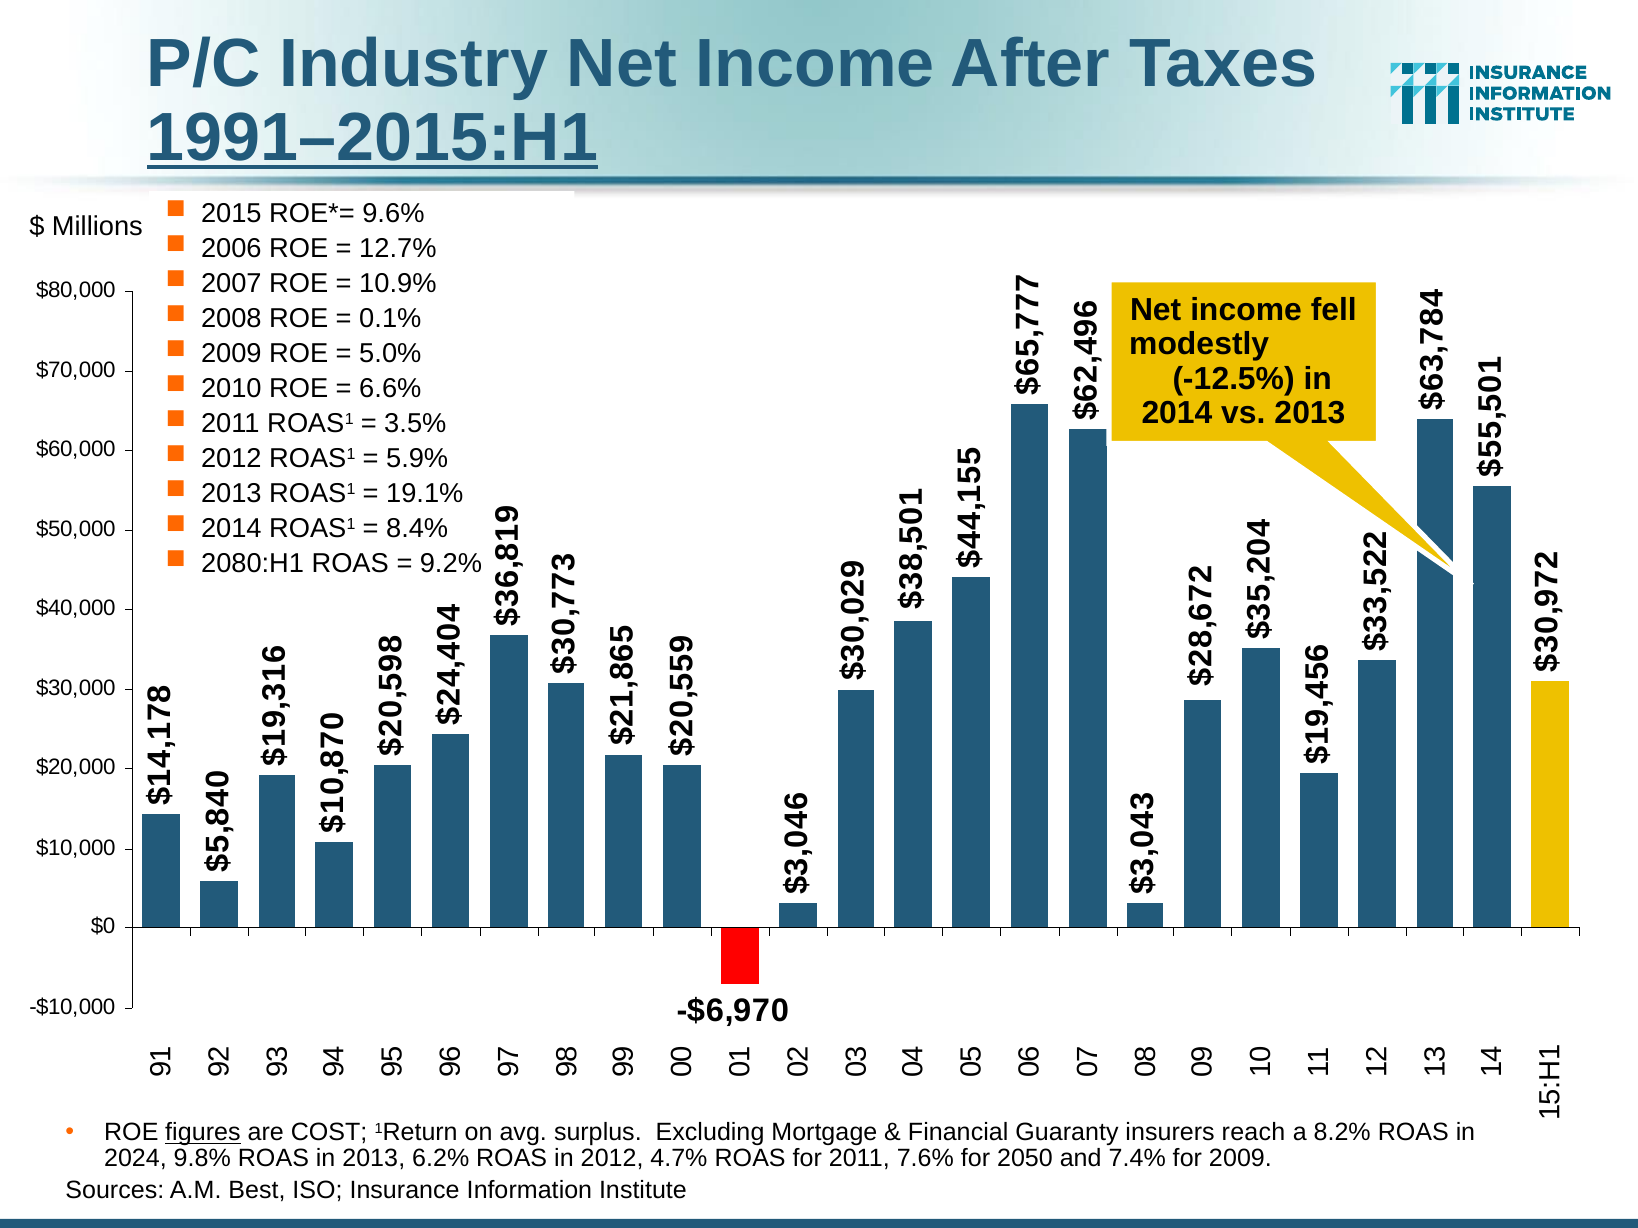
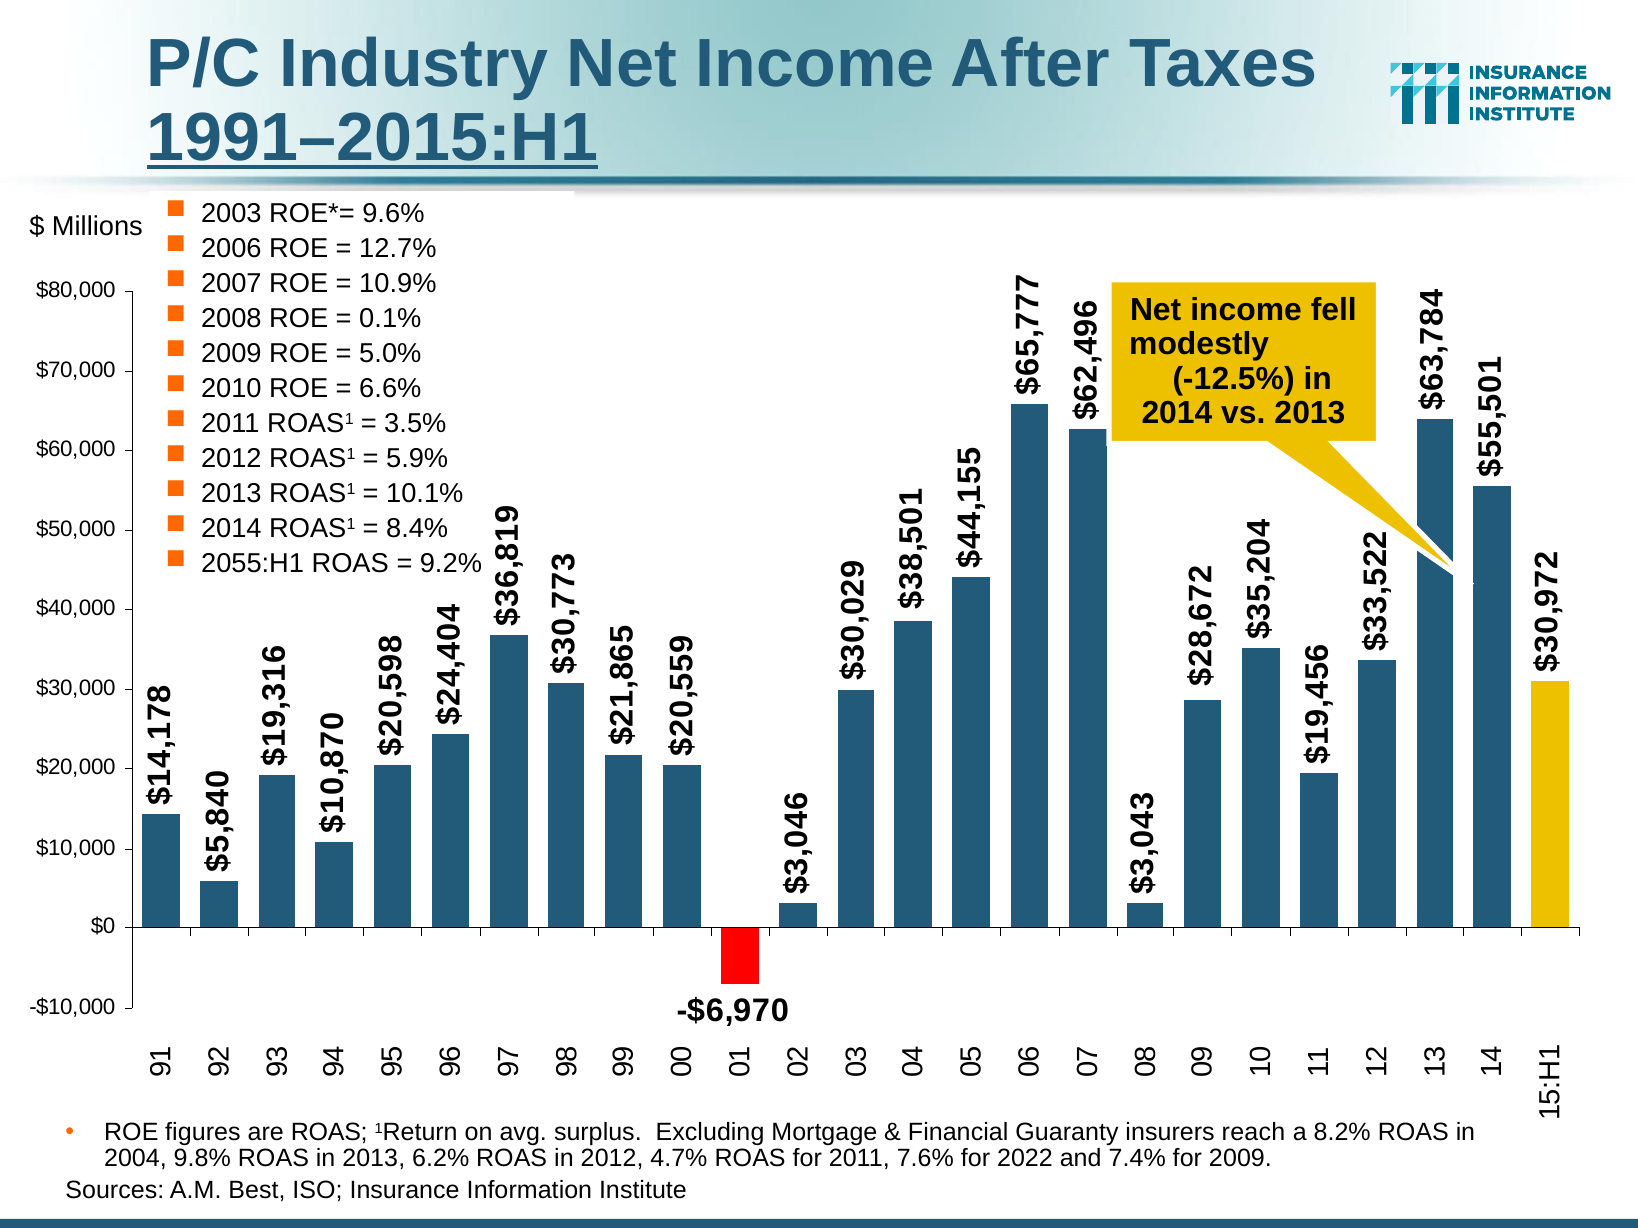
2015: 2015 -> 2003
19.1%: 19.1% -> 10.1%
2080:H1: 2080:H1 -> 2055:H1
figures underline: present -> none
are COST: COST -> ROAS
2024: 2024 -> 2004
2050: 2050 -> 2022
